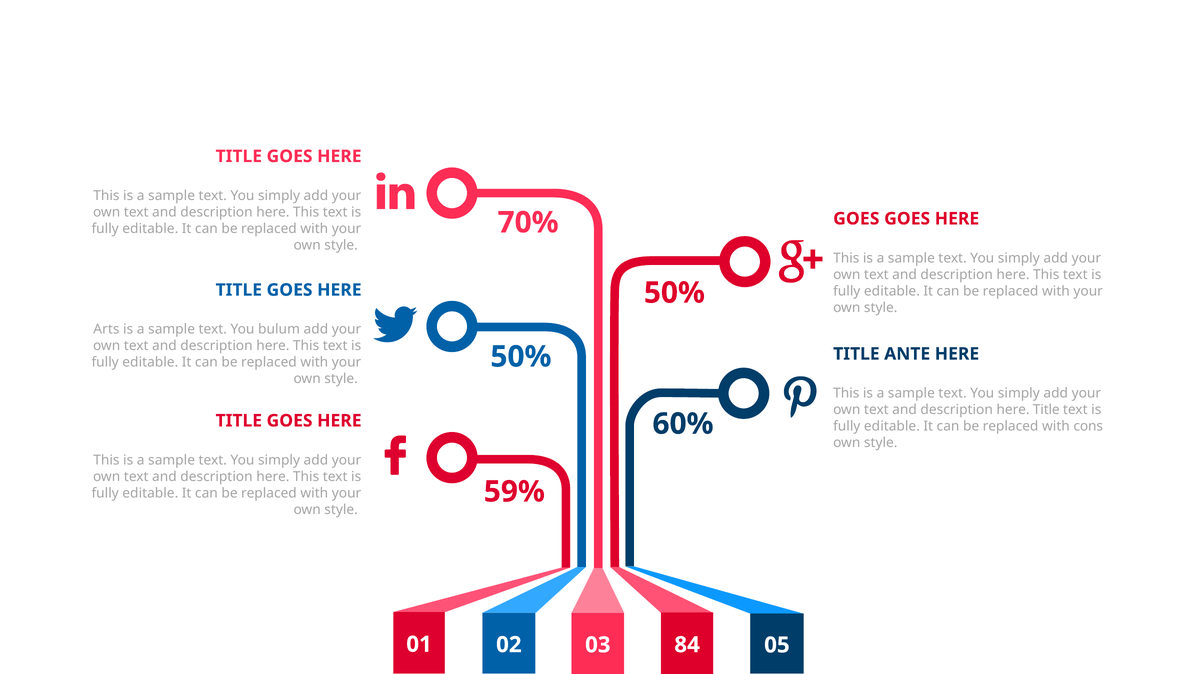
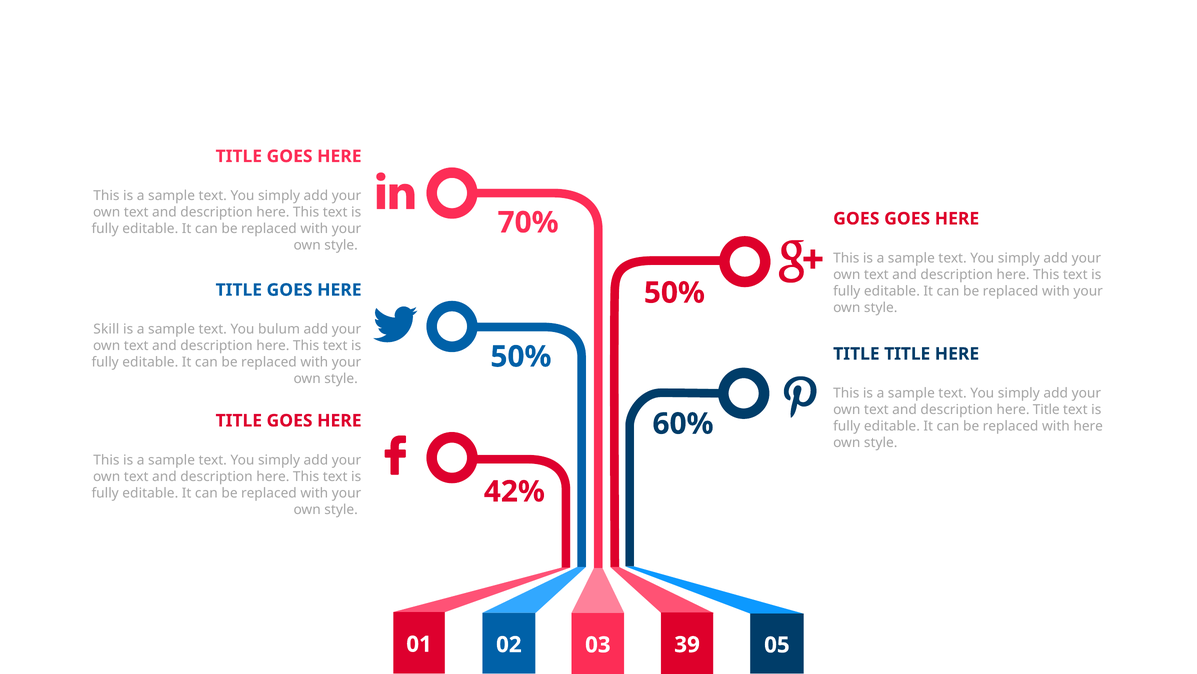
Arts: Arts -> Skill
TITLE ANTE: ANTE -> TITLE
with cons: cons -> here
59%: 59% -> 42%
84: 84 -> 39
